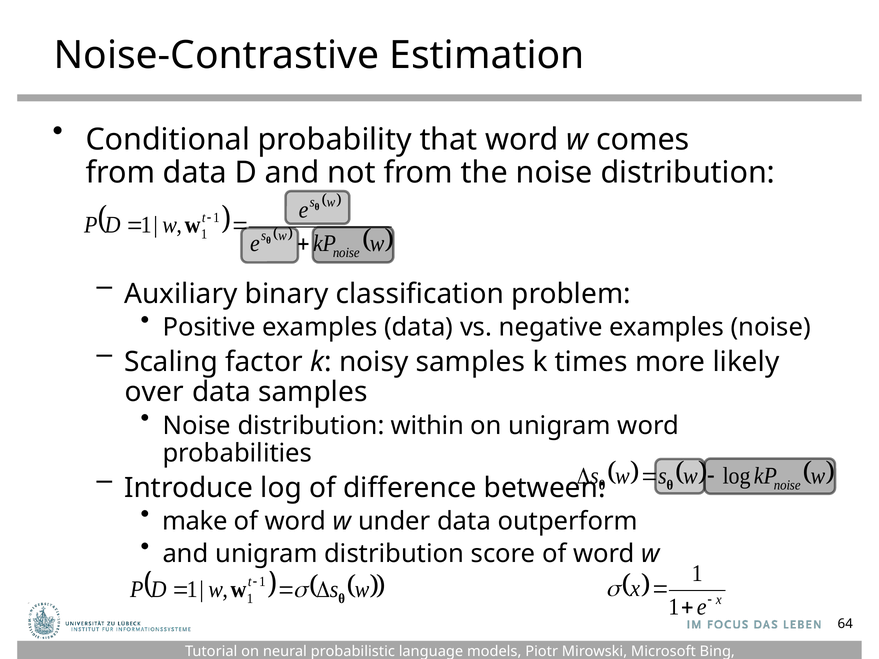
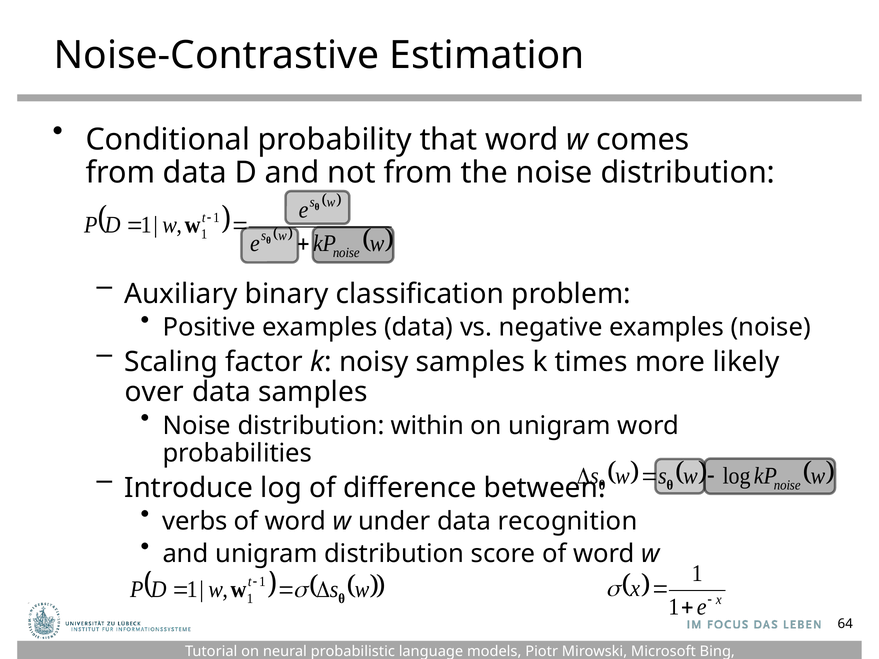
make: make -> verbs
outperform: outperform -> recognition
